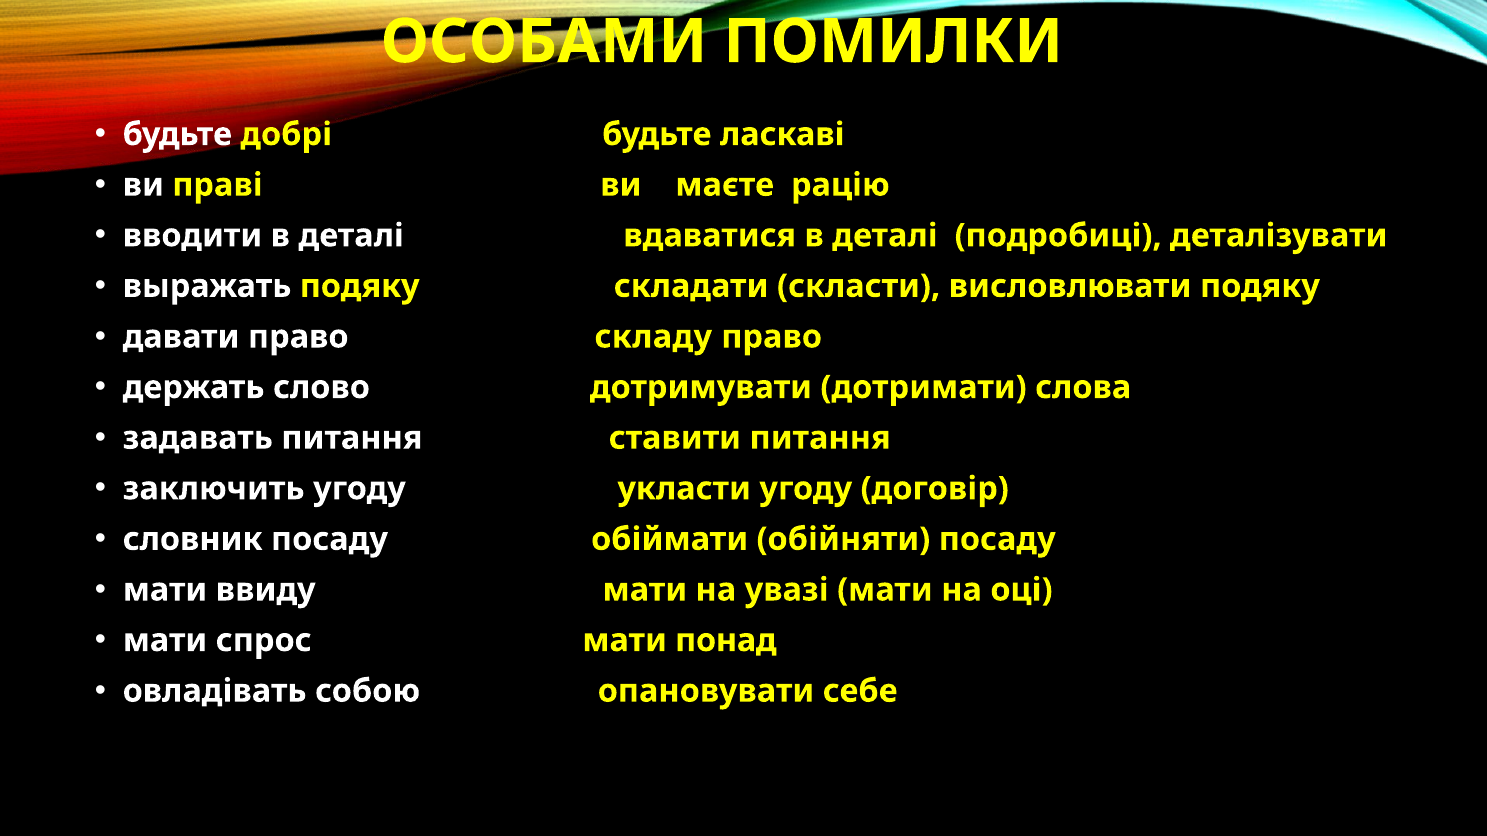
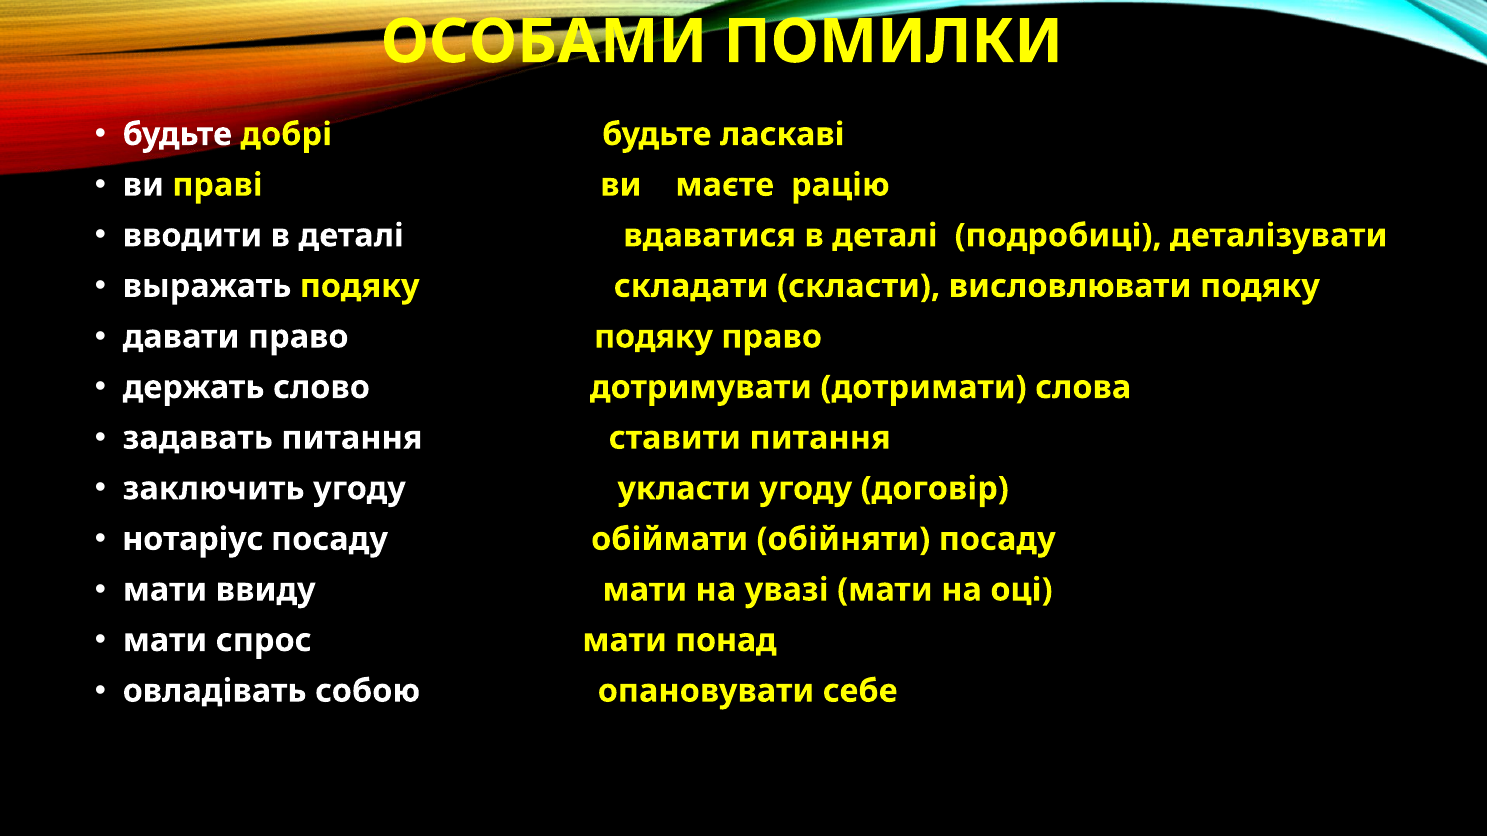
право складу: складу -> подяку
словник: словник -> нотаріус
